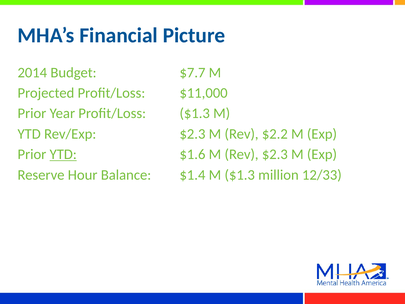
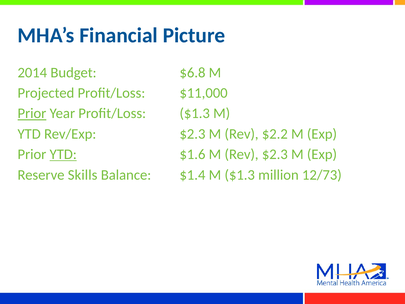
$7.7: $7.7 -> $6.8
Prior at (32, 113) underline: none -> present
Hour: Hour -> Skills
12/33: 12/33 -> 12/73
